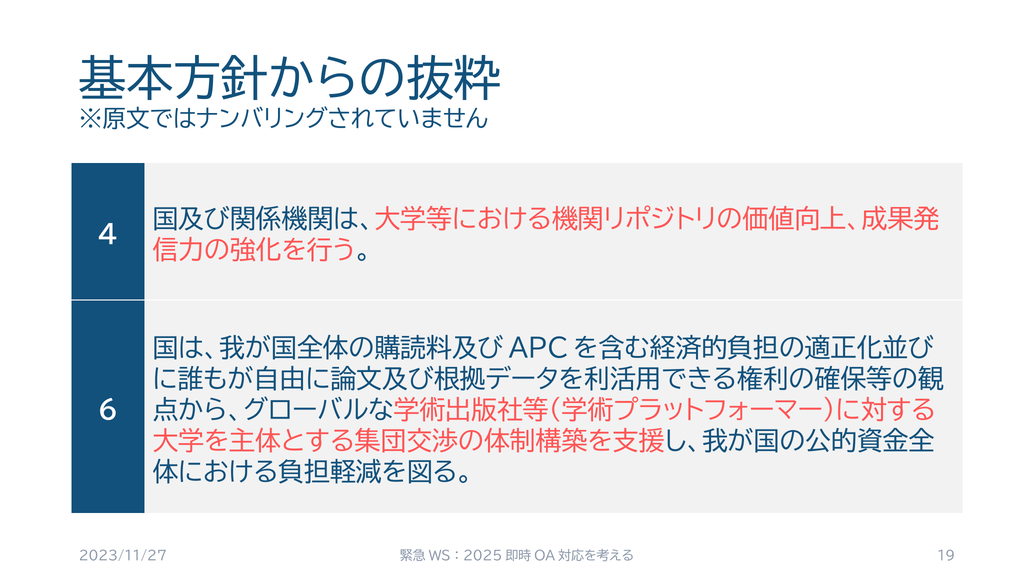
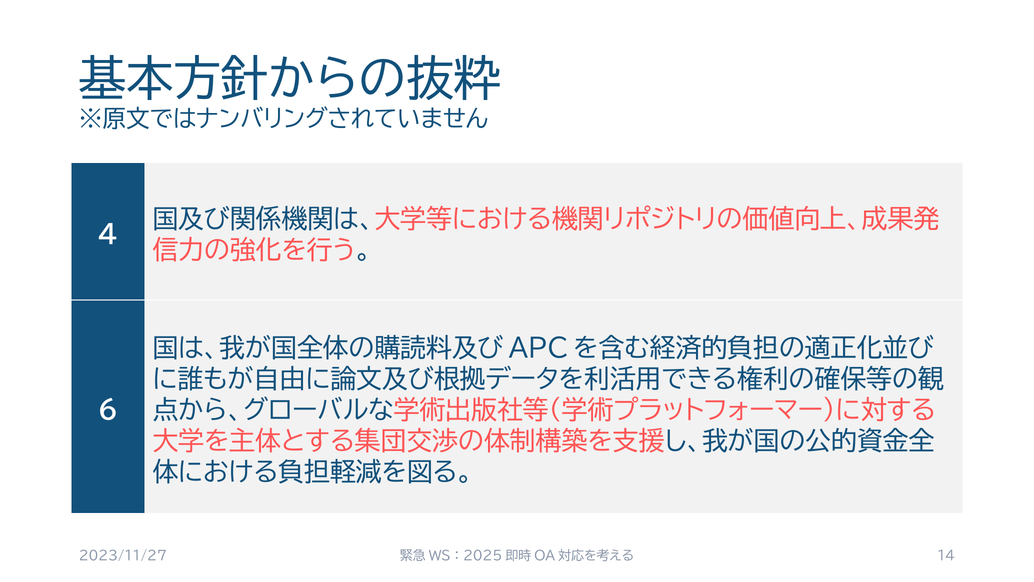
19: 19 -> 14
